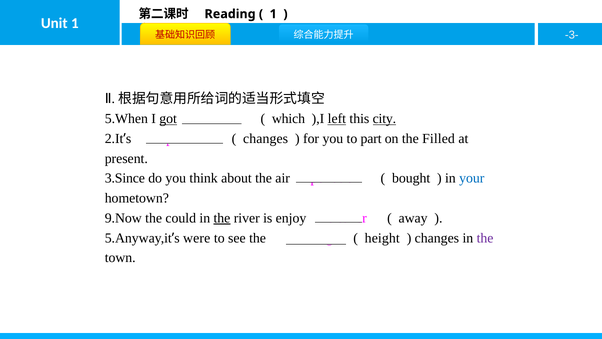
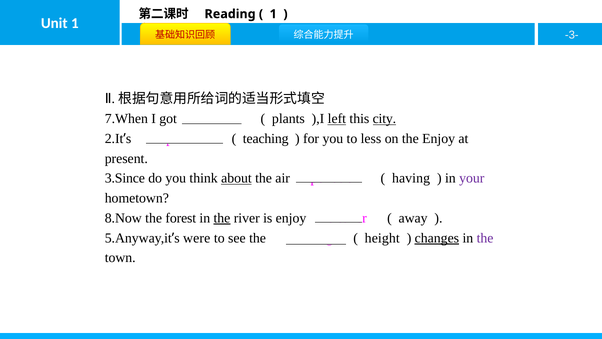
5.When: 5.When -> 7.When
got underline: present -> none
which: which -> plants
changes at (266, 138): changes -> teaching
part: part -> less
the Filled: Filled -> Enjoy
about underline: none -> present
bought: bought -> having
your colour: blue -> purple
9.Now: 9.Now -> 8.Now
could: could -> forest
changes at (437, 238) underline: none -> present
